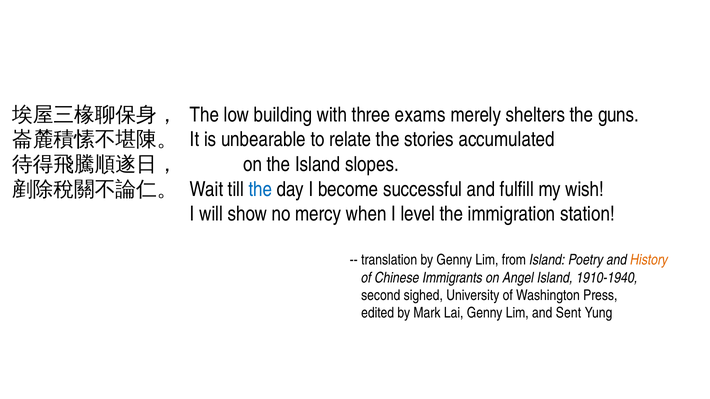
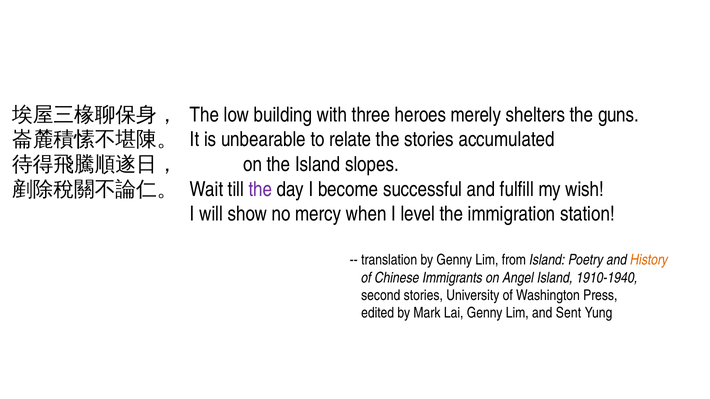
exams: exams -> heroes
the at (260, 189) colour: blue -> purple
second sighed: sighed -> stories
